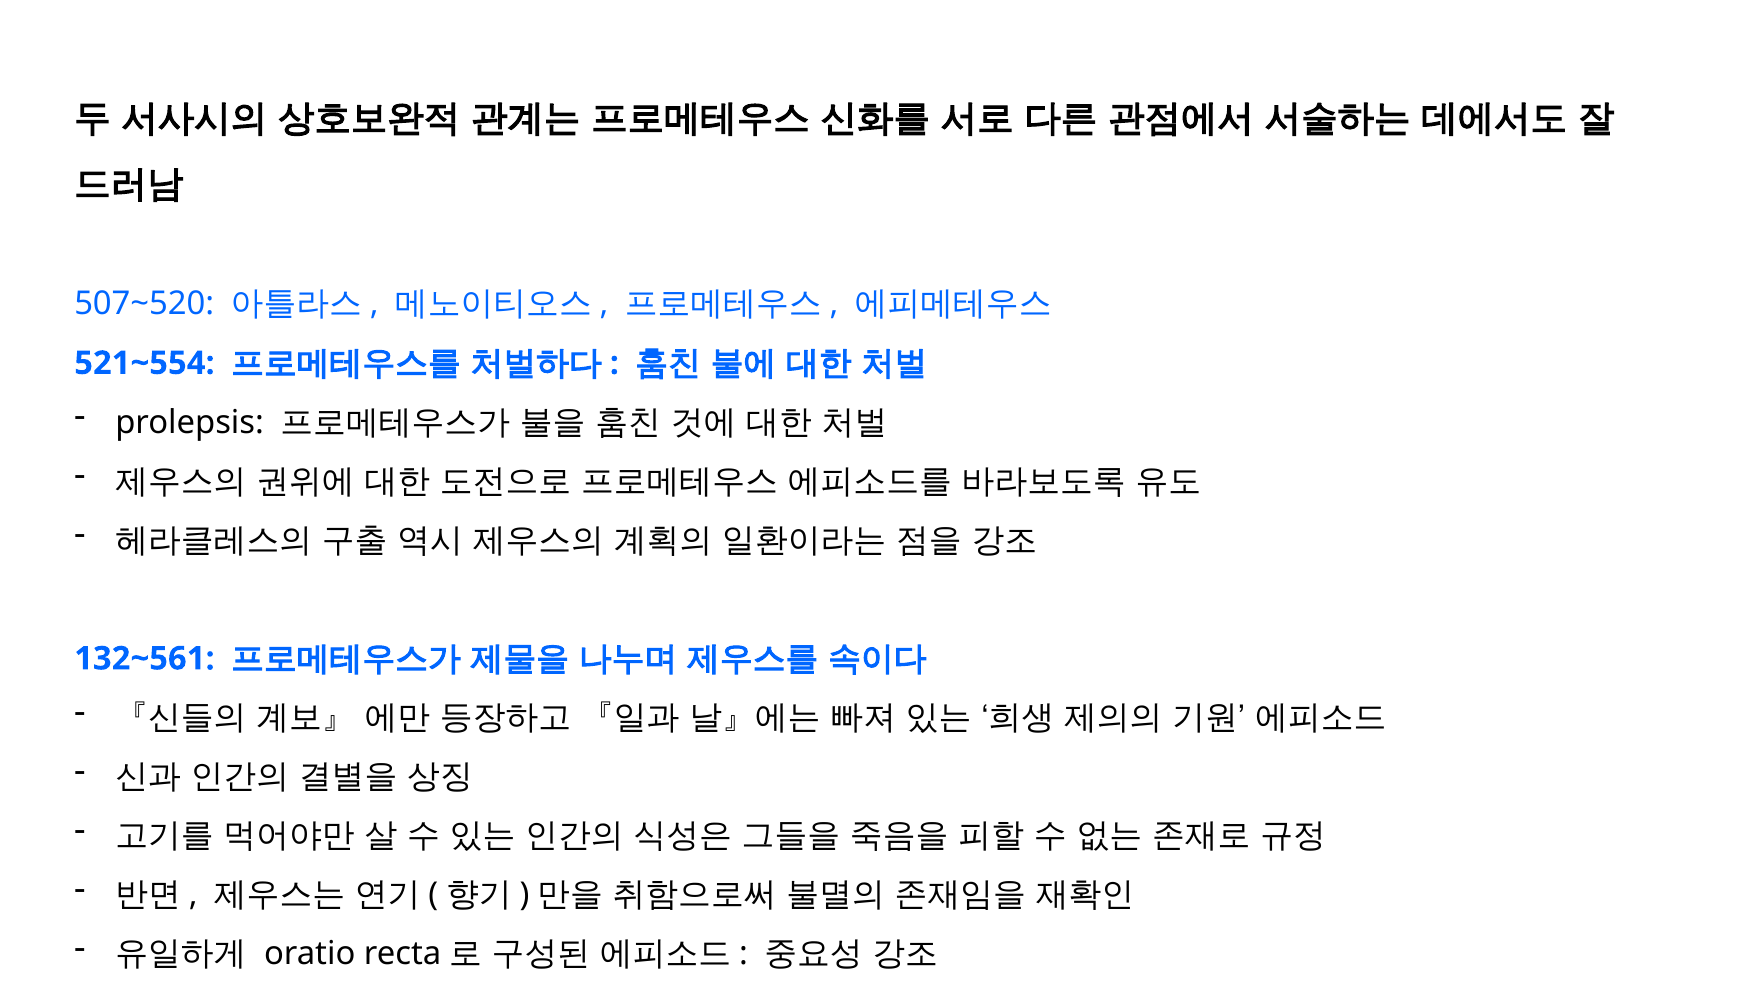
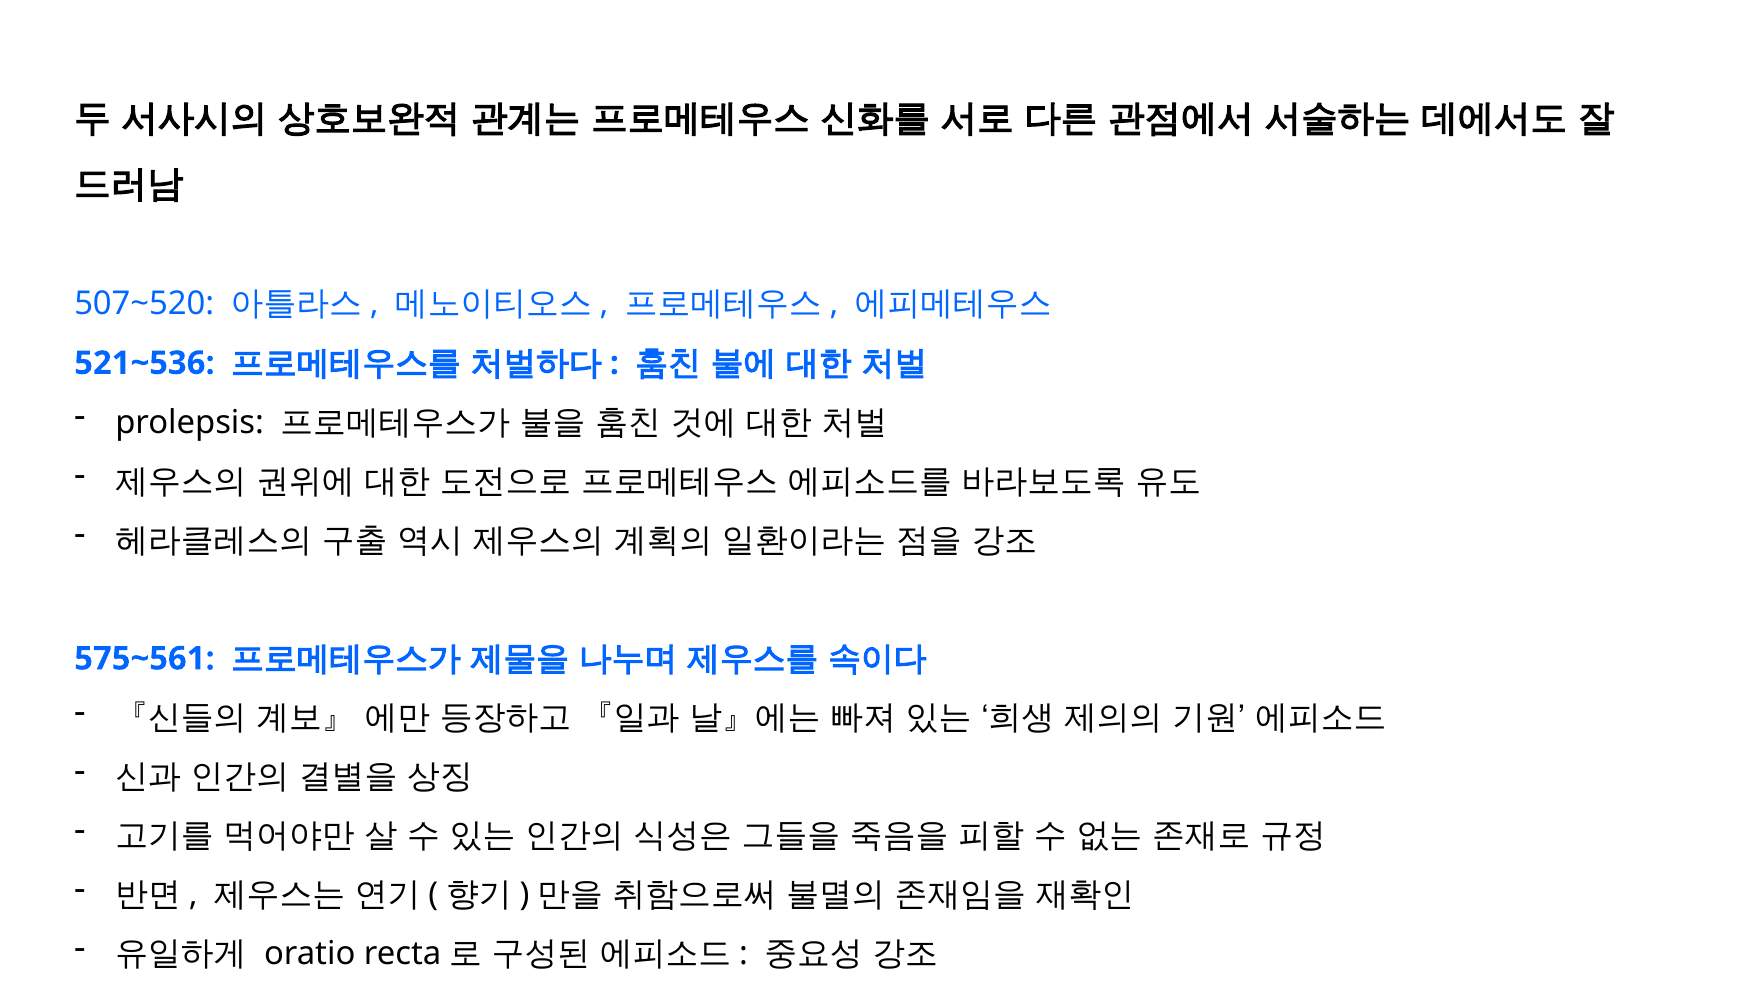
521~554: 521~554 -> 521~536
132~561: 132~561 -> 575~561
